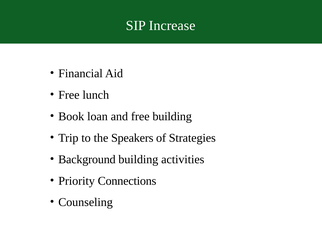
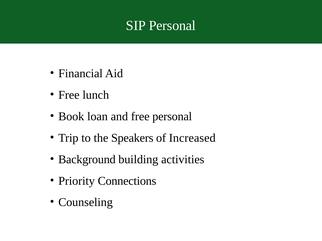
SIP Increase: Increase -> Personal
free building: building -> personal
Strategies: Strategies -> Increased
